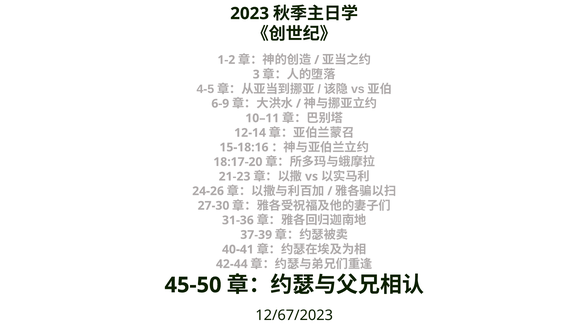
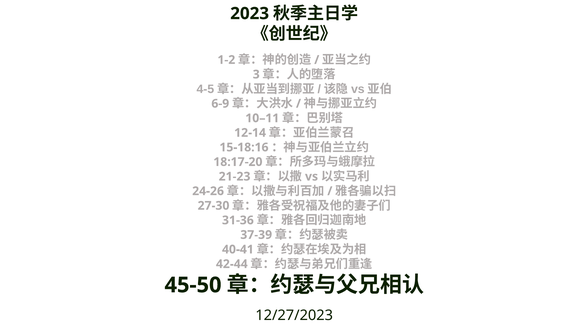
12/67/2023: 12/67/2023 -> 12/27/2023
